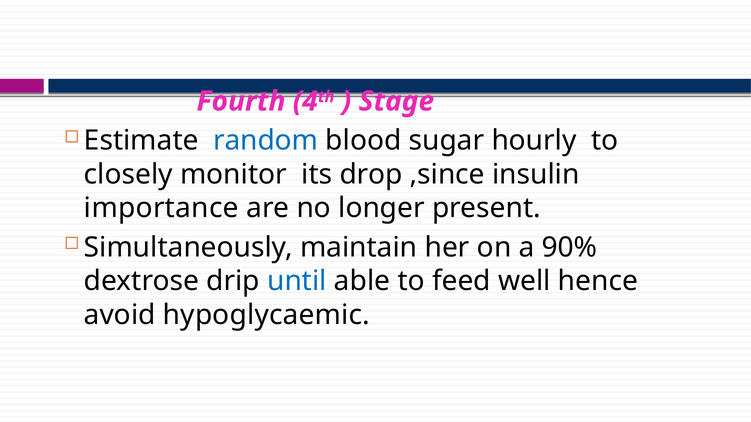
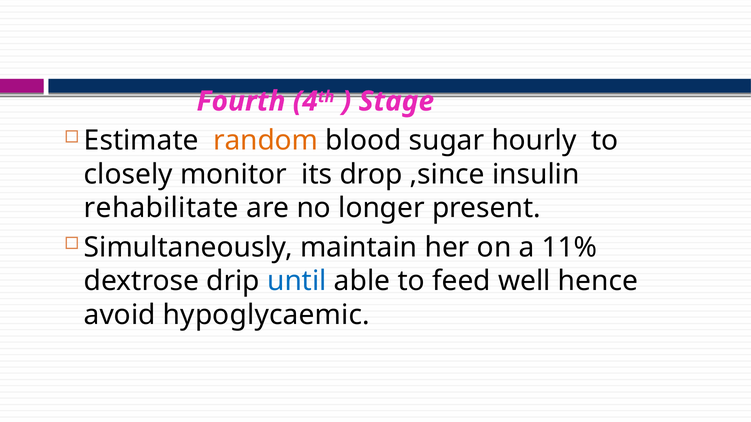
random colour: blue -> orange
importance: importance -> rehabilitate
90%: 90% -> 11%
